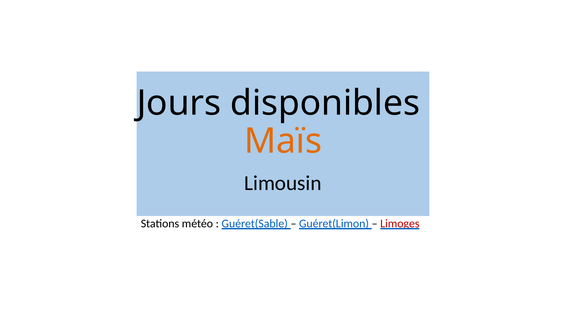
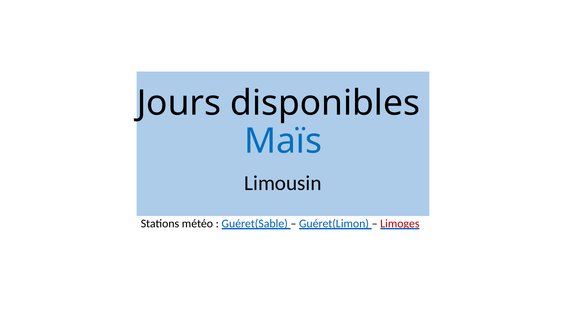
Maïs colour: orange -> blue
